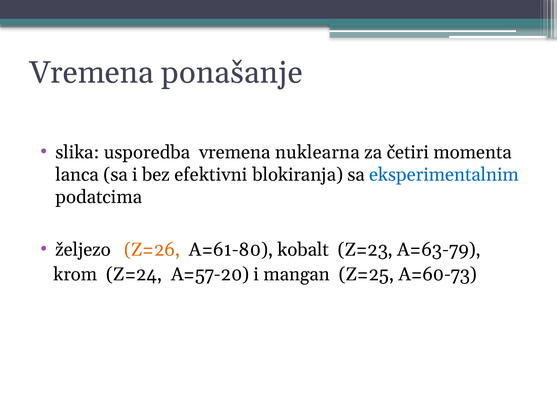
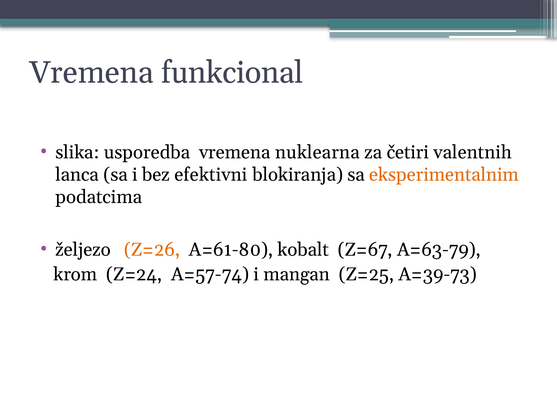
ponašanje: ponašanje -> funkcional
momenta: momenta -> valentnih
eksperimentalnim colour: blue -> orange
Z=23: Z=23 -> Z=67
A=57-20: A=57-20 -> A=57-74
A=60-73: A=60-73 -> A=39-73
